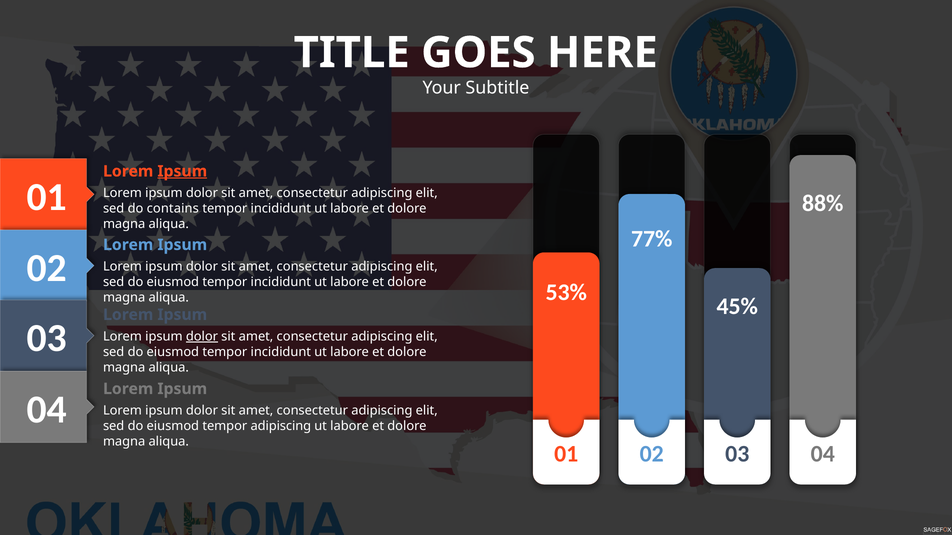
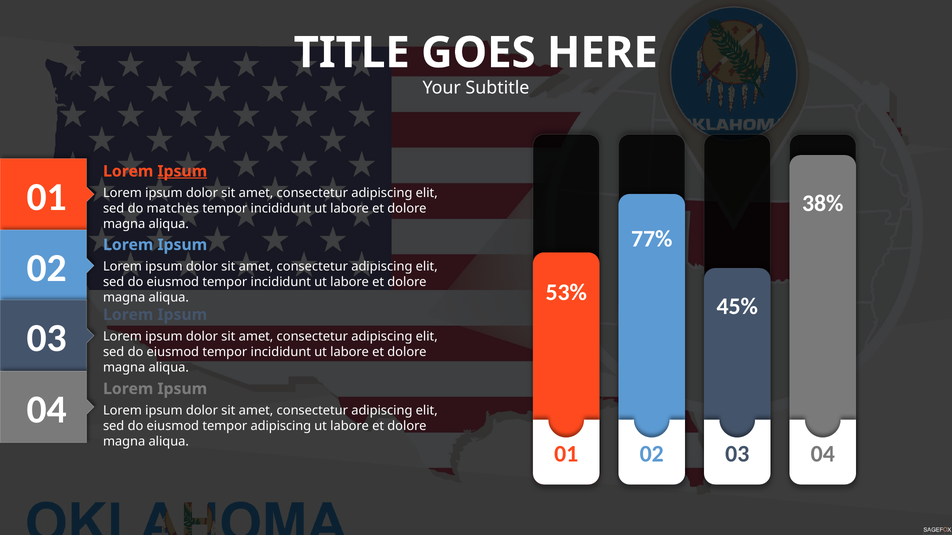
88%: 88% -> 38%
contains: contains -> matches
dolor at (202, 337) underline: present -> none
